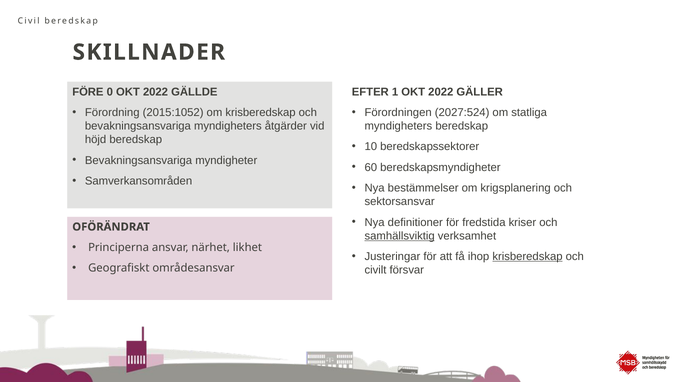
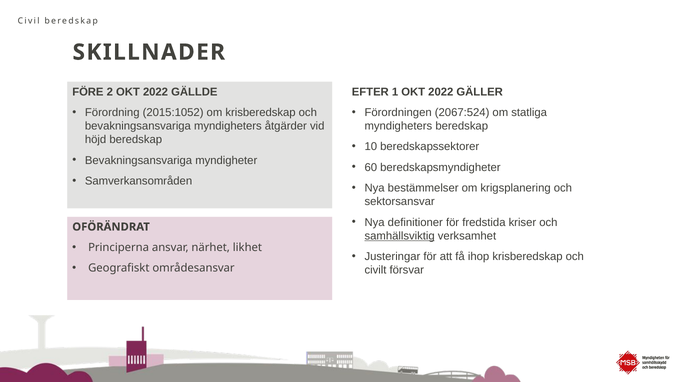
0: 0 -> 2
2027:524: 2027:524 -> 2067:524
krisberedskap at (527, 256) underline: present -> none
